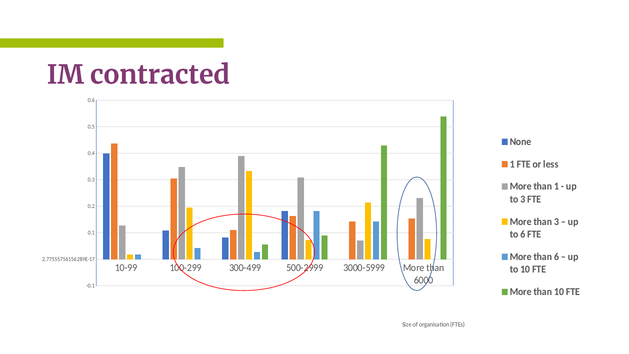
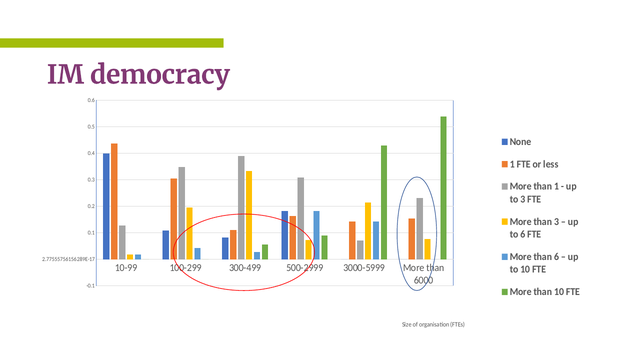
contracted: contracted -> democracy
